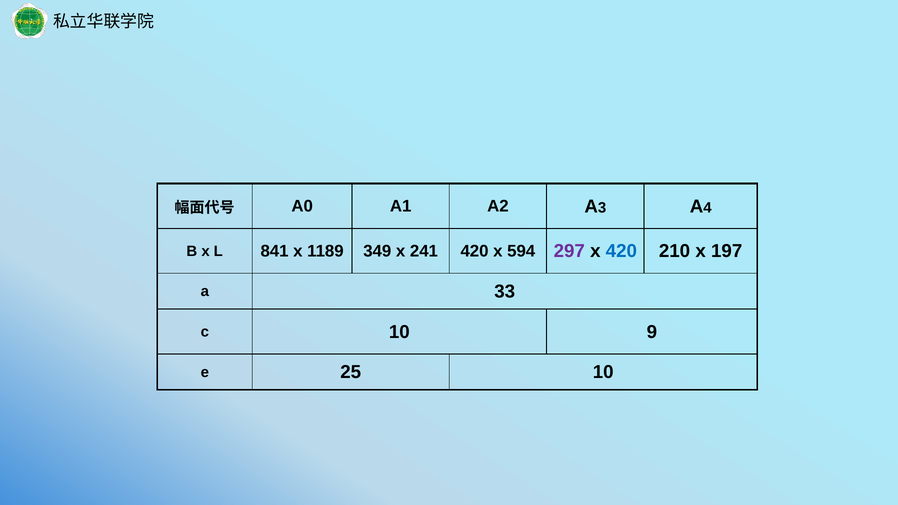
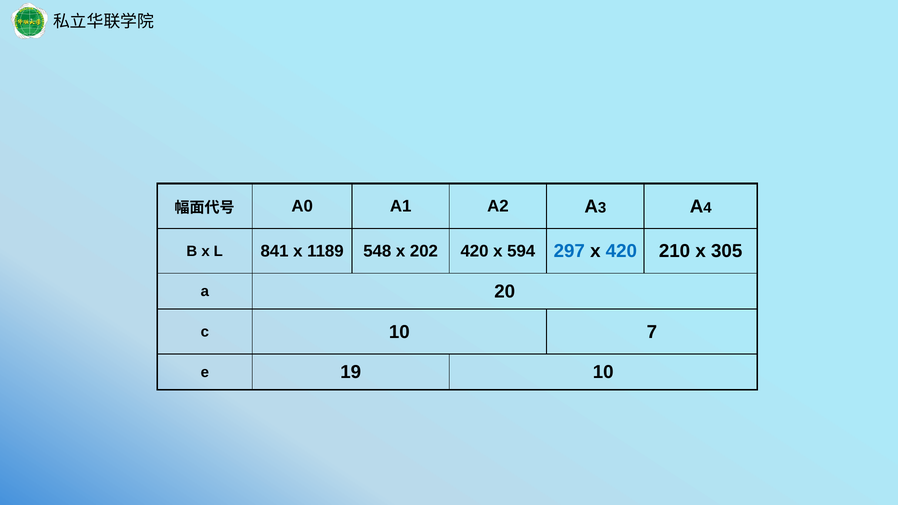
349: 349 -> 548
241: 241 -> 202
297 colour: purple -> blue
197: 197 -> 305
33: 33 -> 20
9: 9 -> 7
25: 25 -> 19
